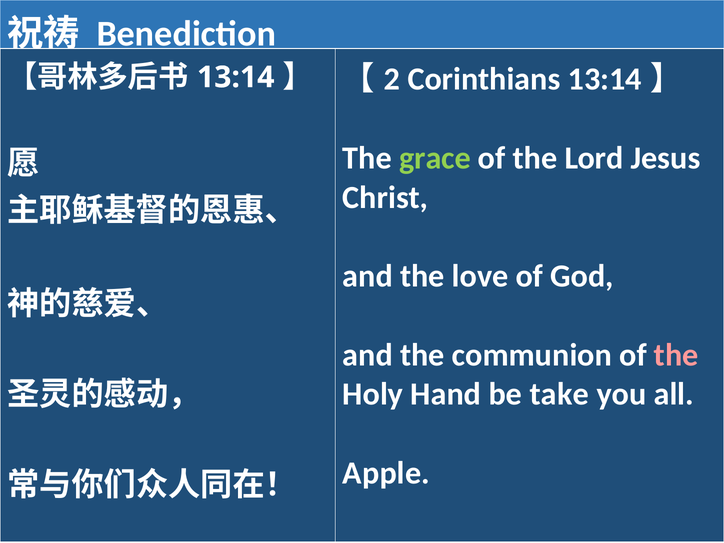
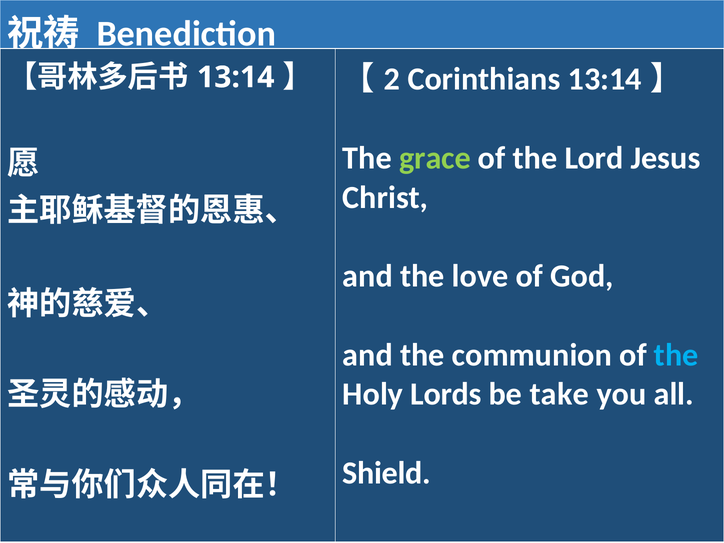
the at (676, 355) colour: pink -> light blue
Hand: Hand -> Lords
Apple: Apple -> Shield
